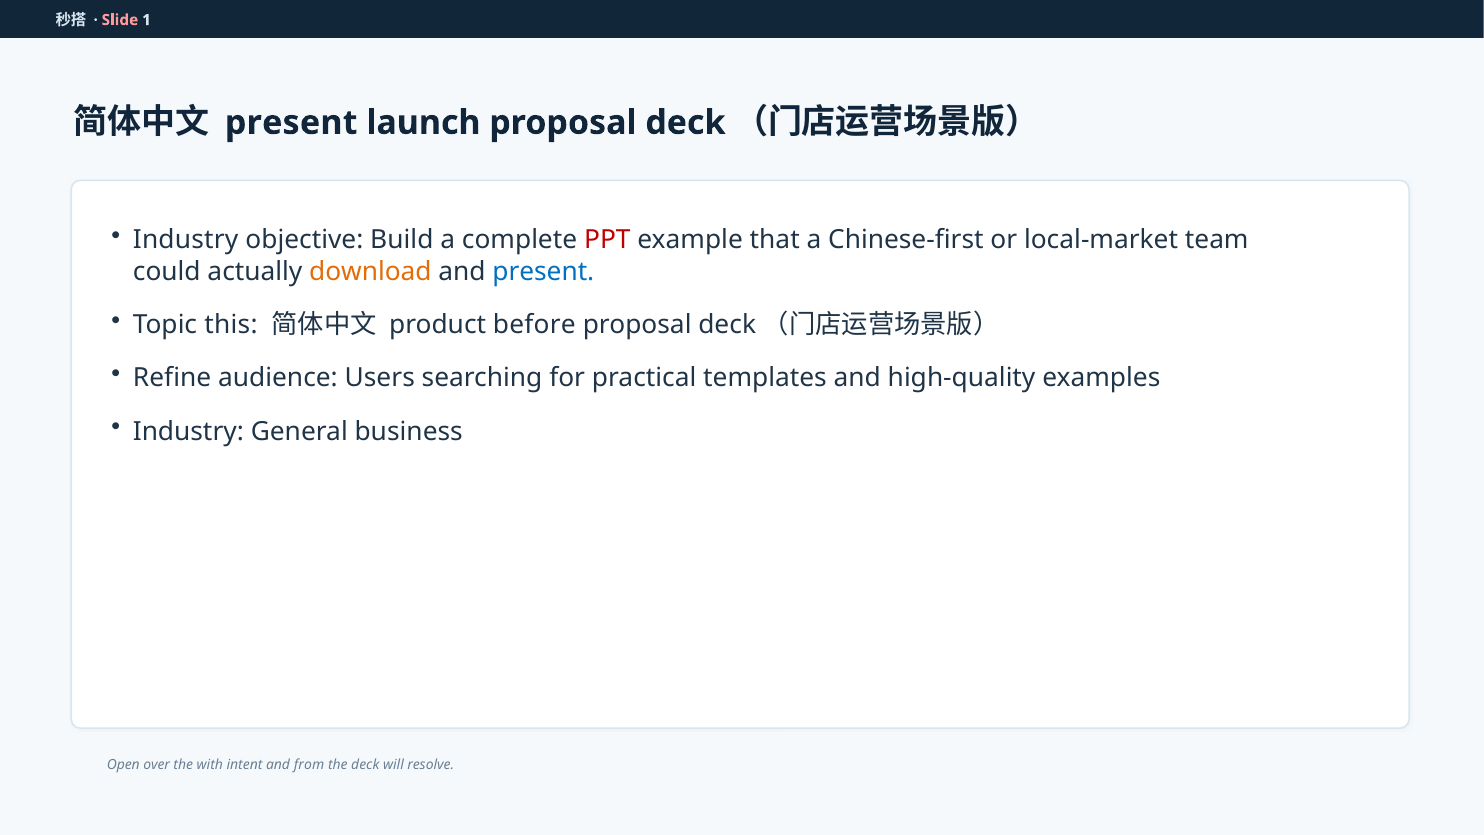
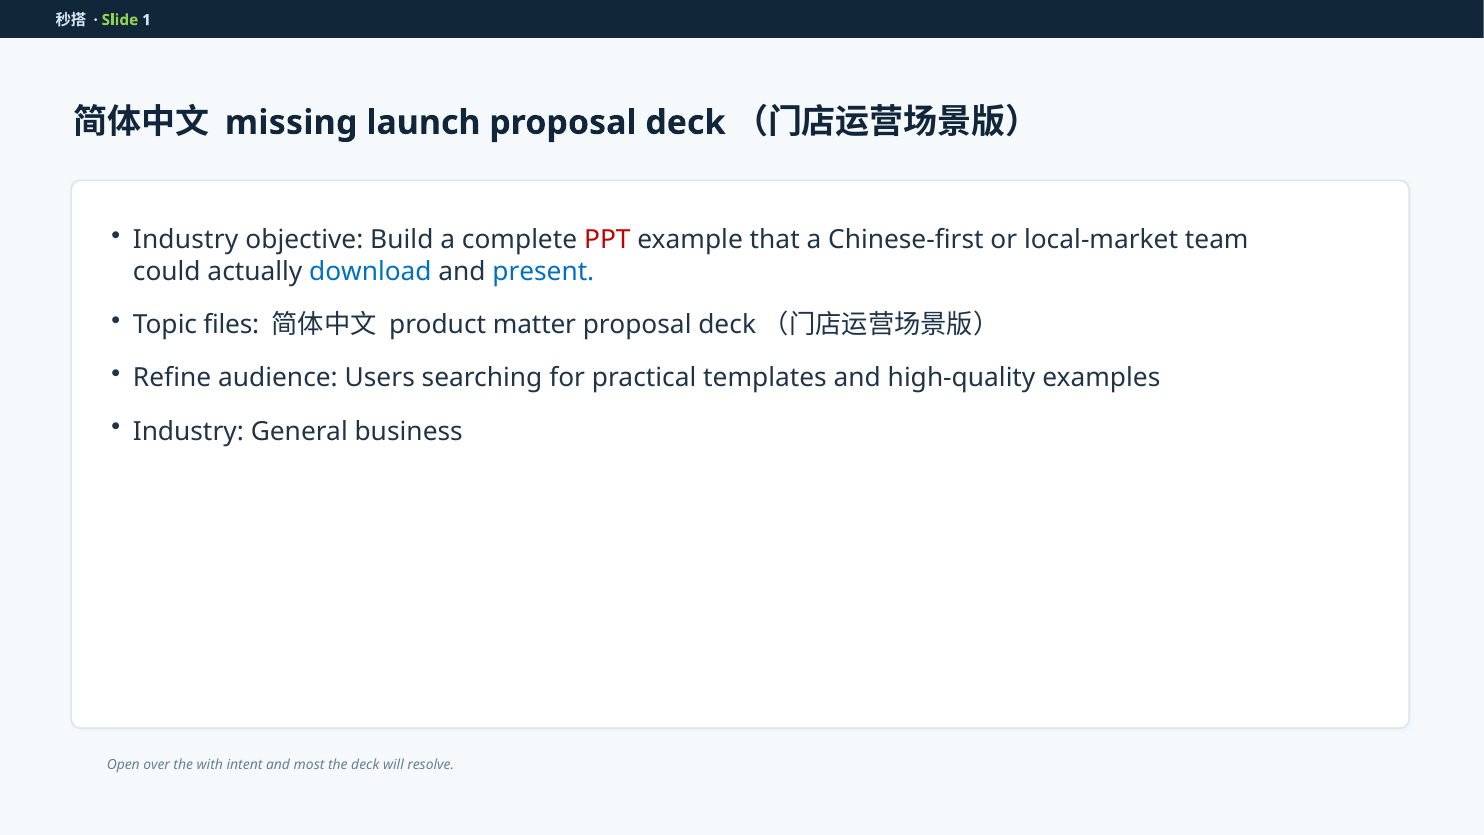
Slide colour: pink -> light green
present at (291, 123): present -> missing
download colour: orange -> blue
this: this -> files
before: before -> matter
from: from -> most
